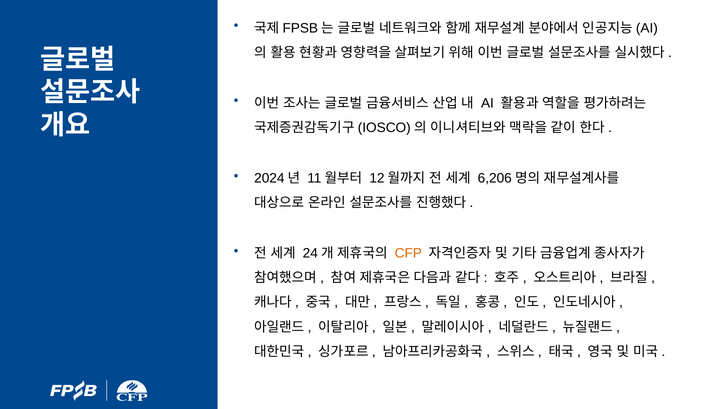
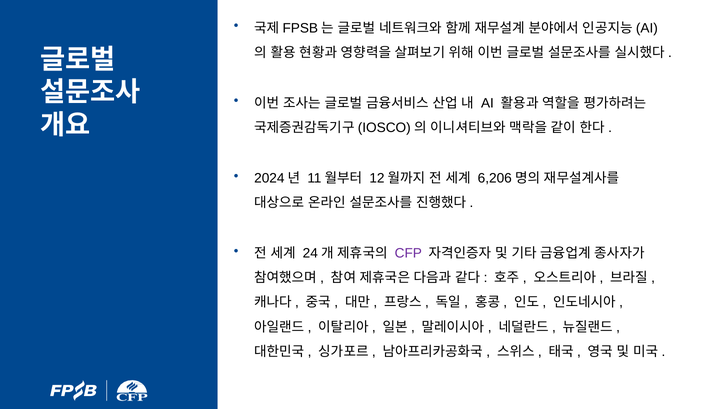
CFP colour: orange -> purple
